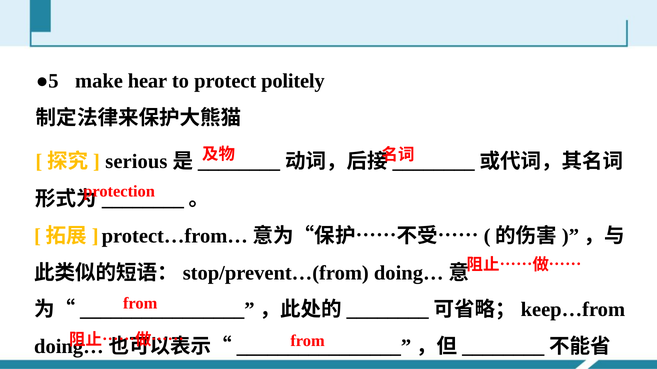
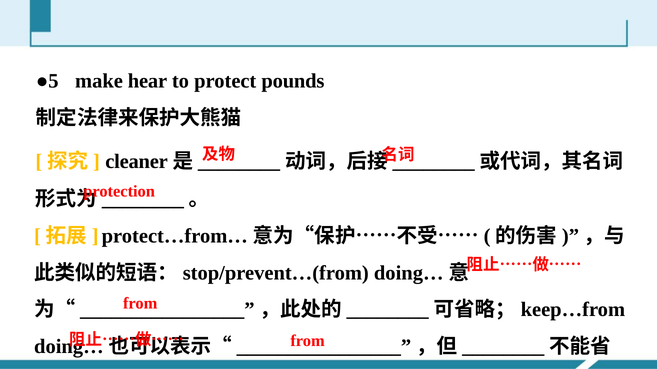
politely: politely -> pounds
serious: serious -> cleaner
